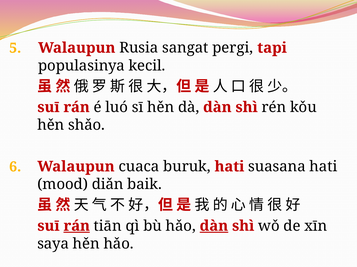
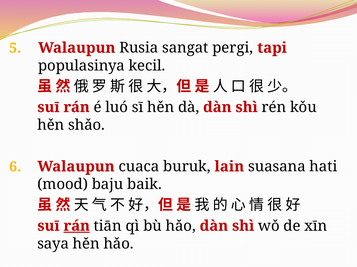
buruk hati: hati -> lain
diǎn: diǎn -> baju
dàn at (214, 227) underline: present -> none
